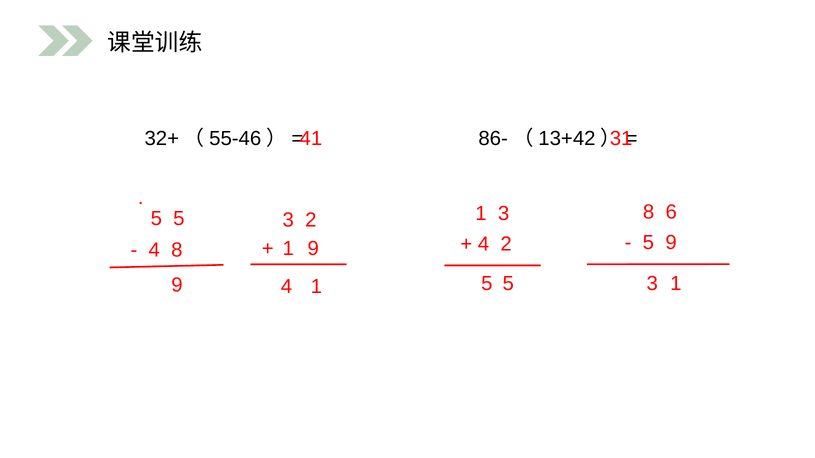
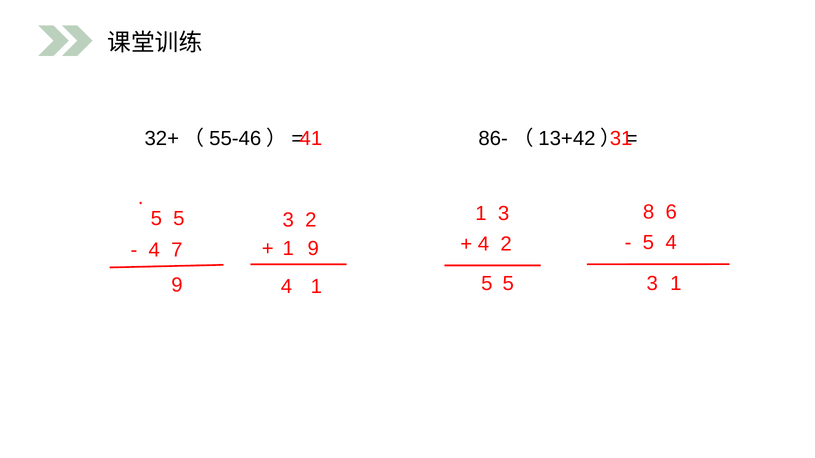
9 at (671, 243): 9 -> 4
4 8: 8 -> 7
